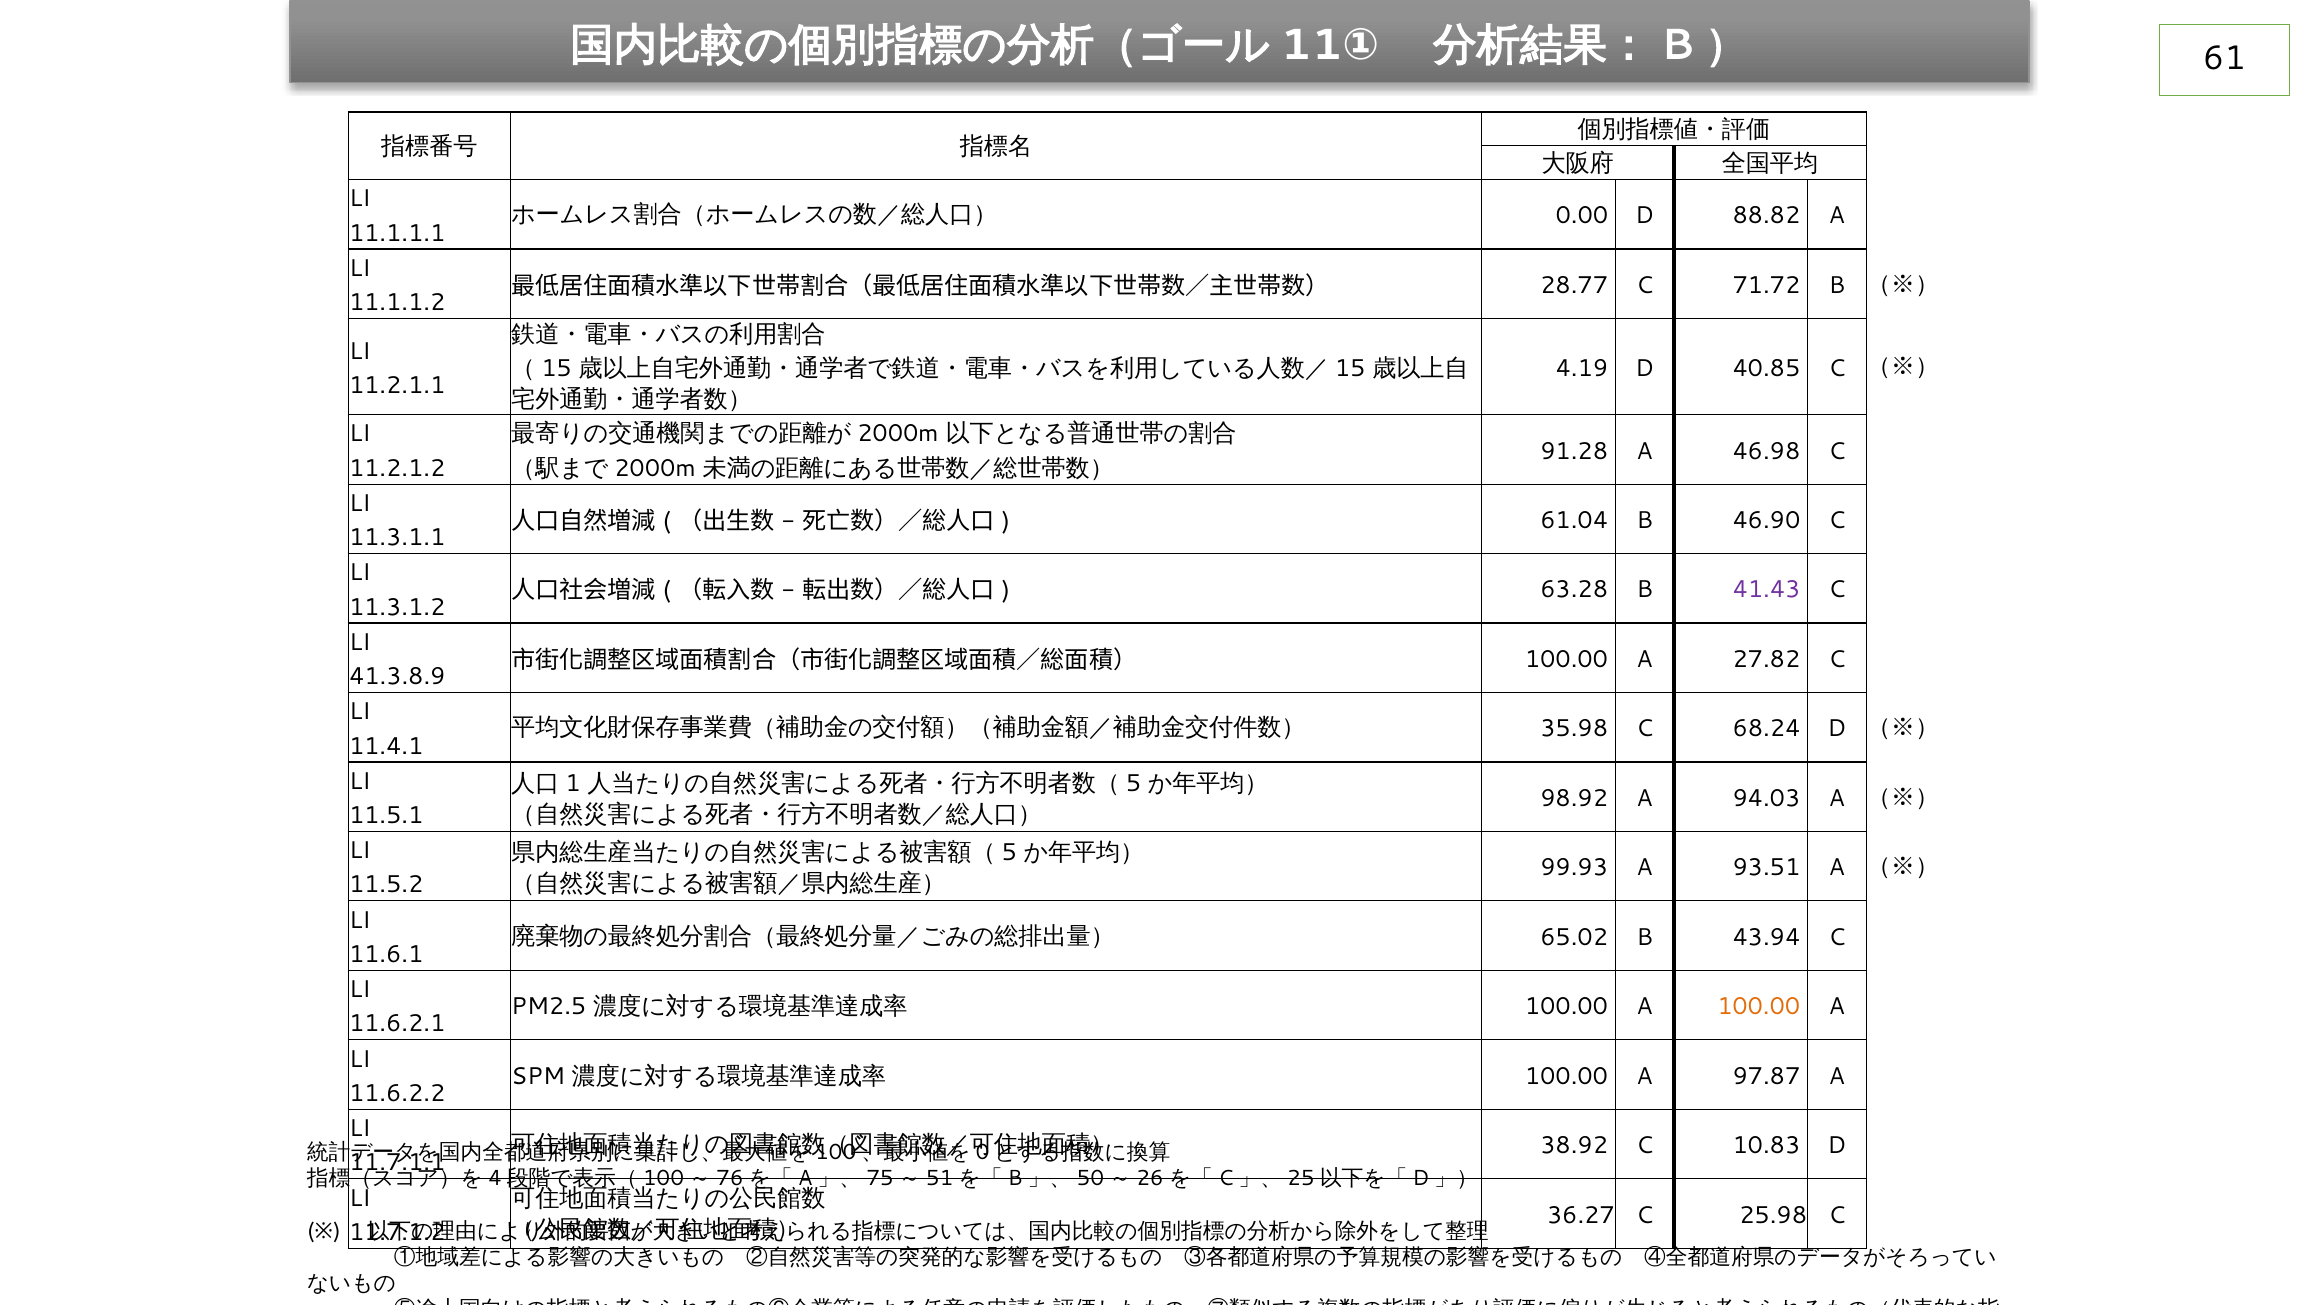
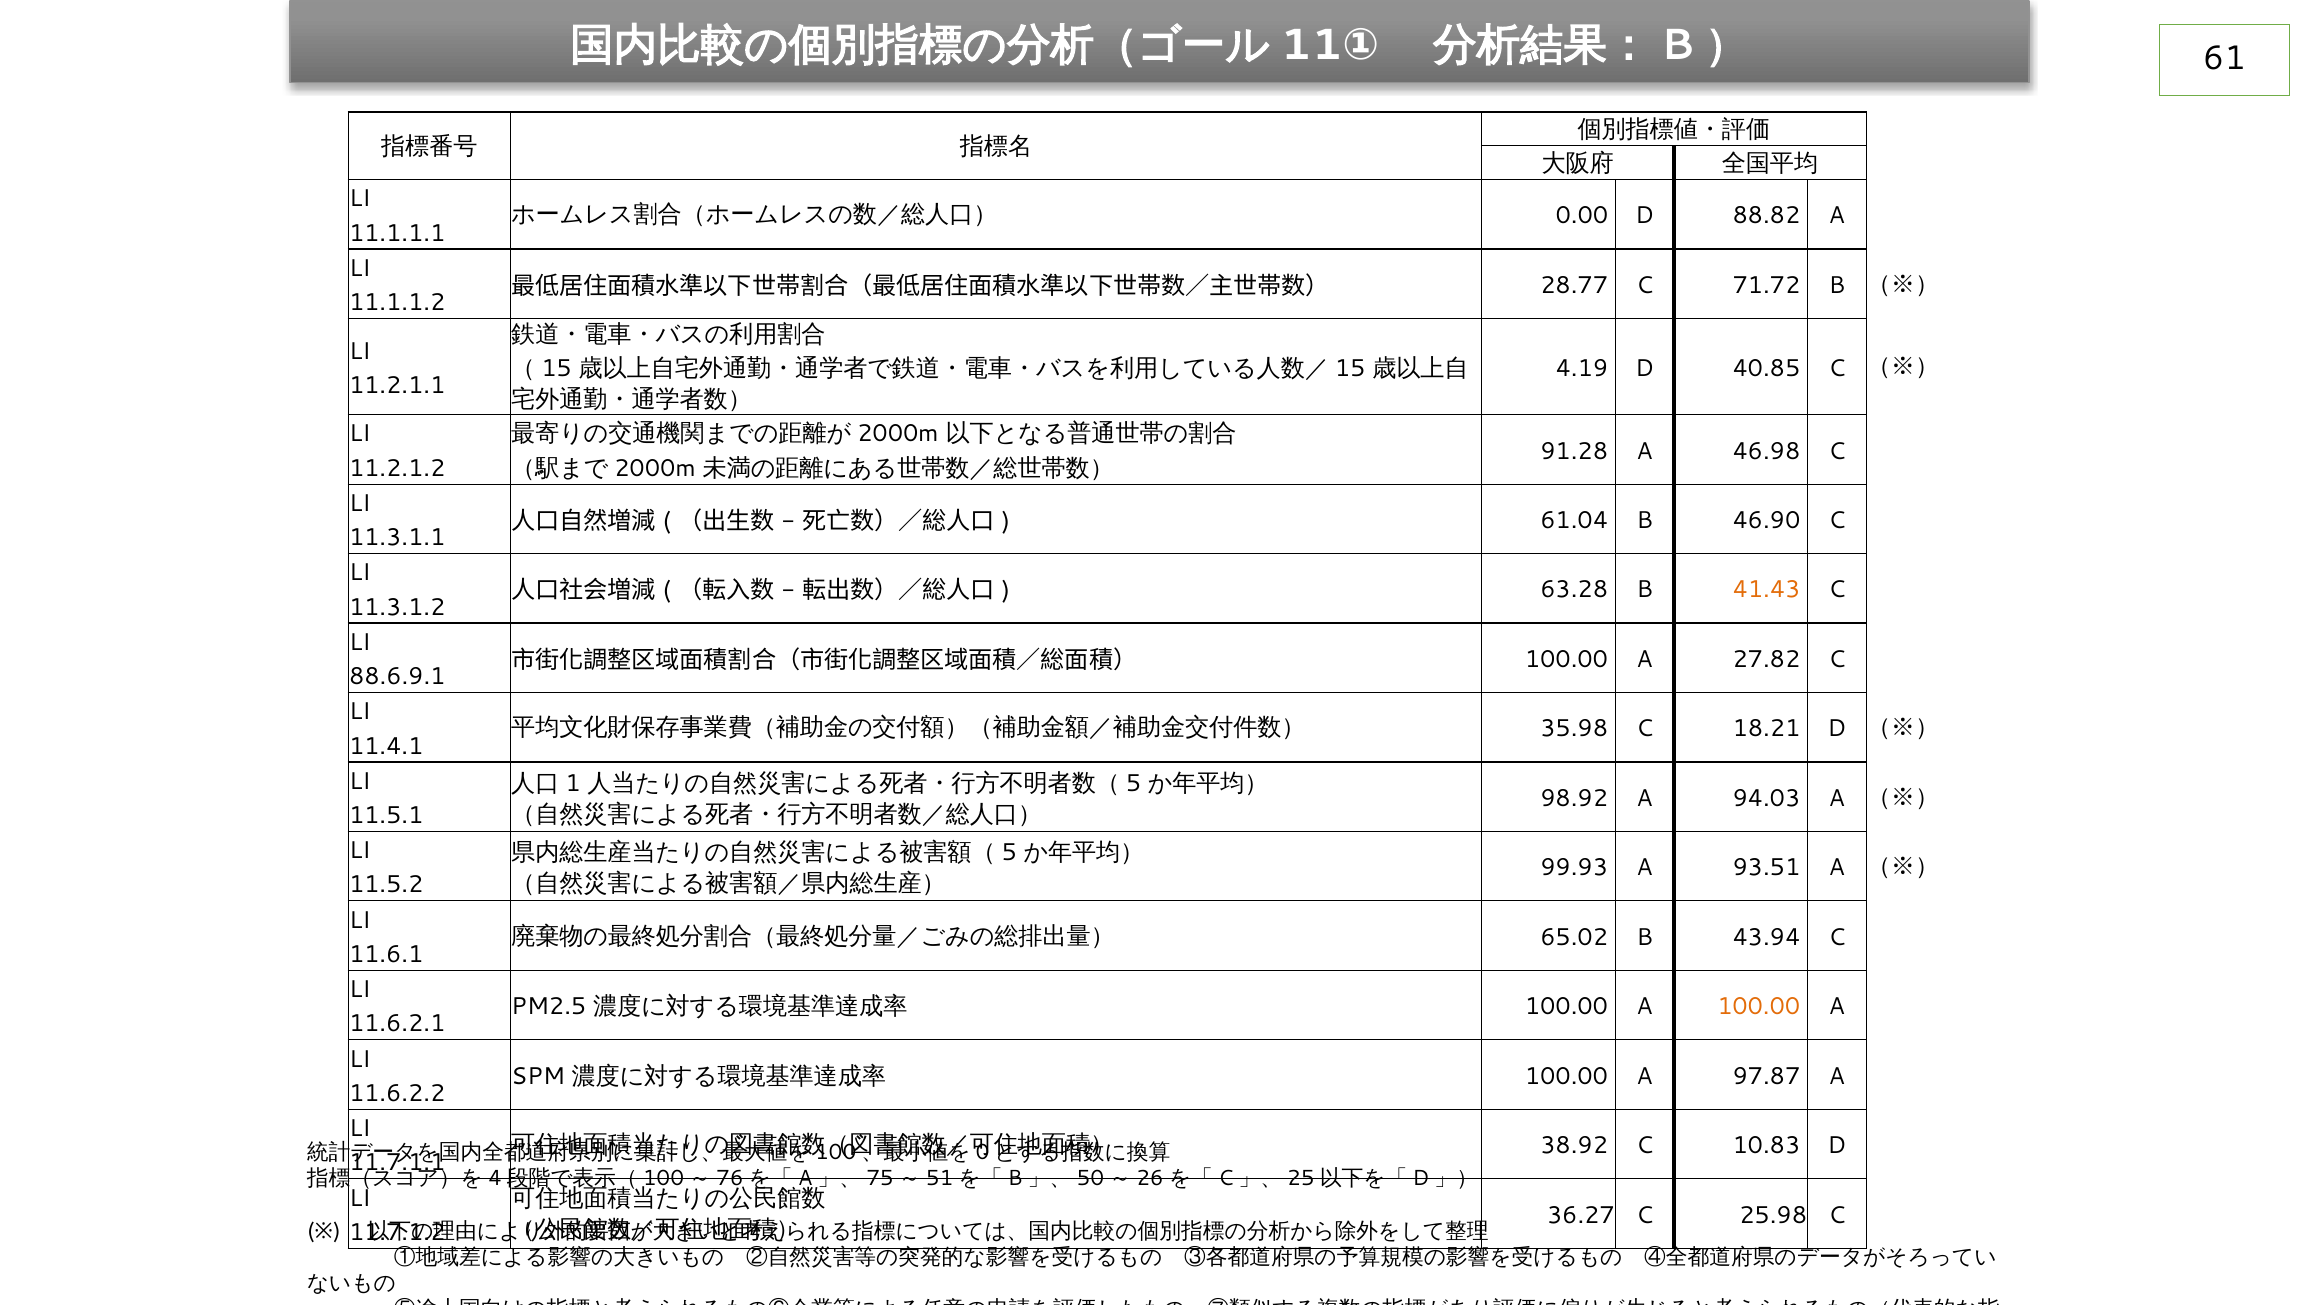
41.43 colour: purple -> orange
41.3.8.9: 41.3.8.9 -> 88.6.9.1
68.24: 68.24 -> 18.21
